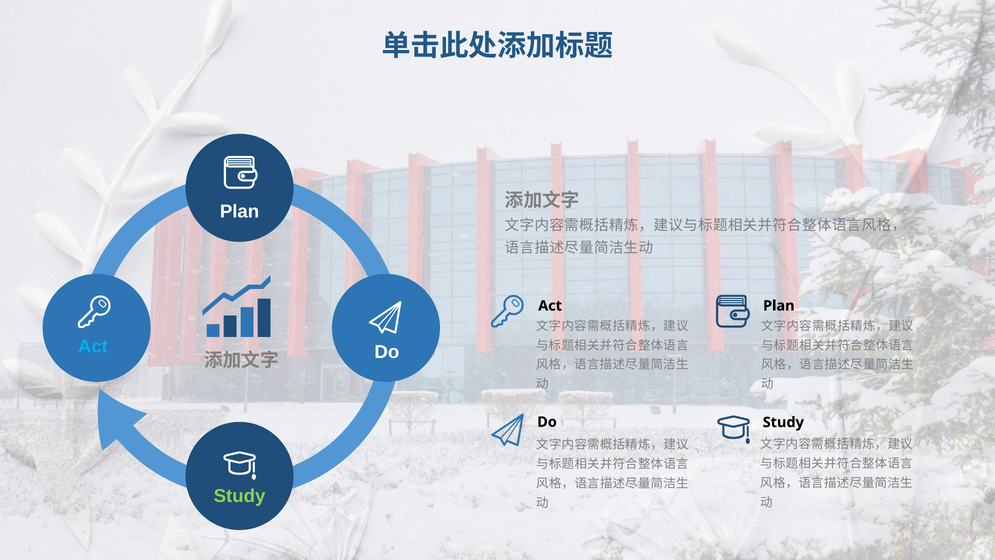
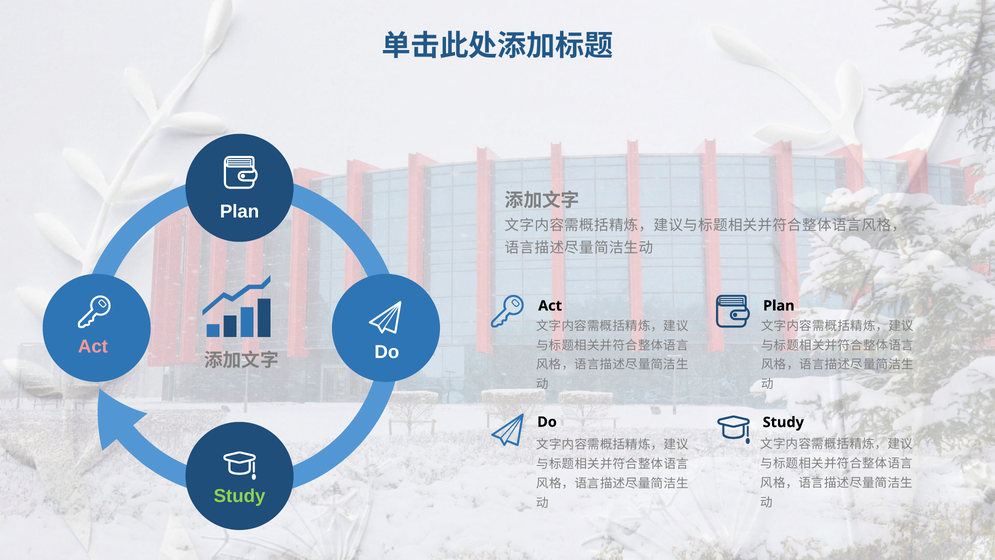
Act at (93, 347) colour: light blue -> pink
